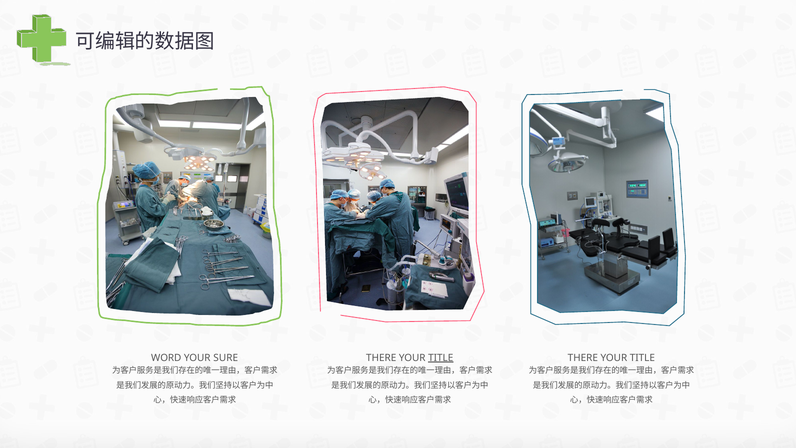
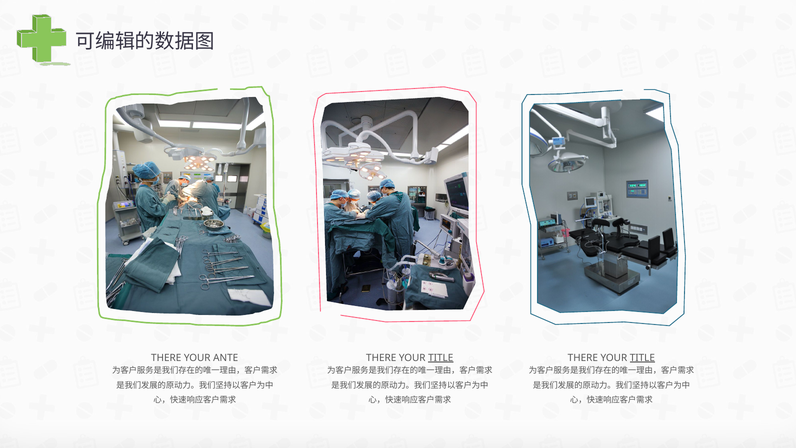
WORD at (166, 358): WORD -> THERE
SURE: SURE -> ANTE
TITLE at (642, 358) underline: none -> present
